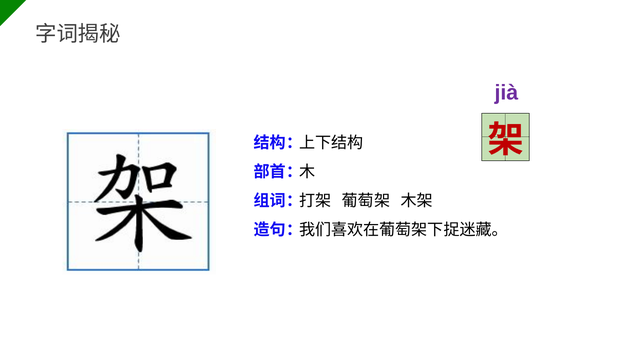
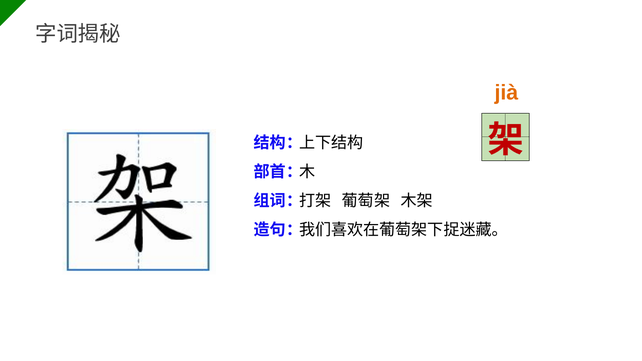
jià colour: purple -> orange
